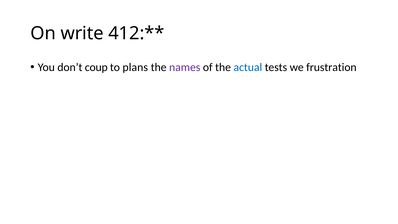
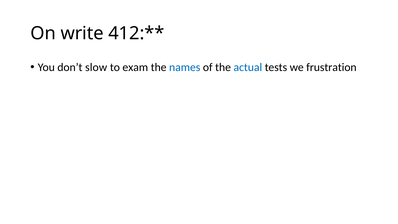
coup: coup -> slow
plans: plans -> exam
names colour: purple -> blue
